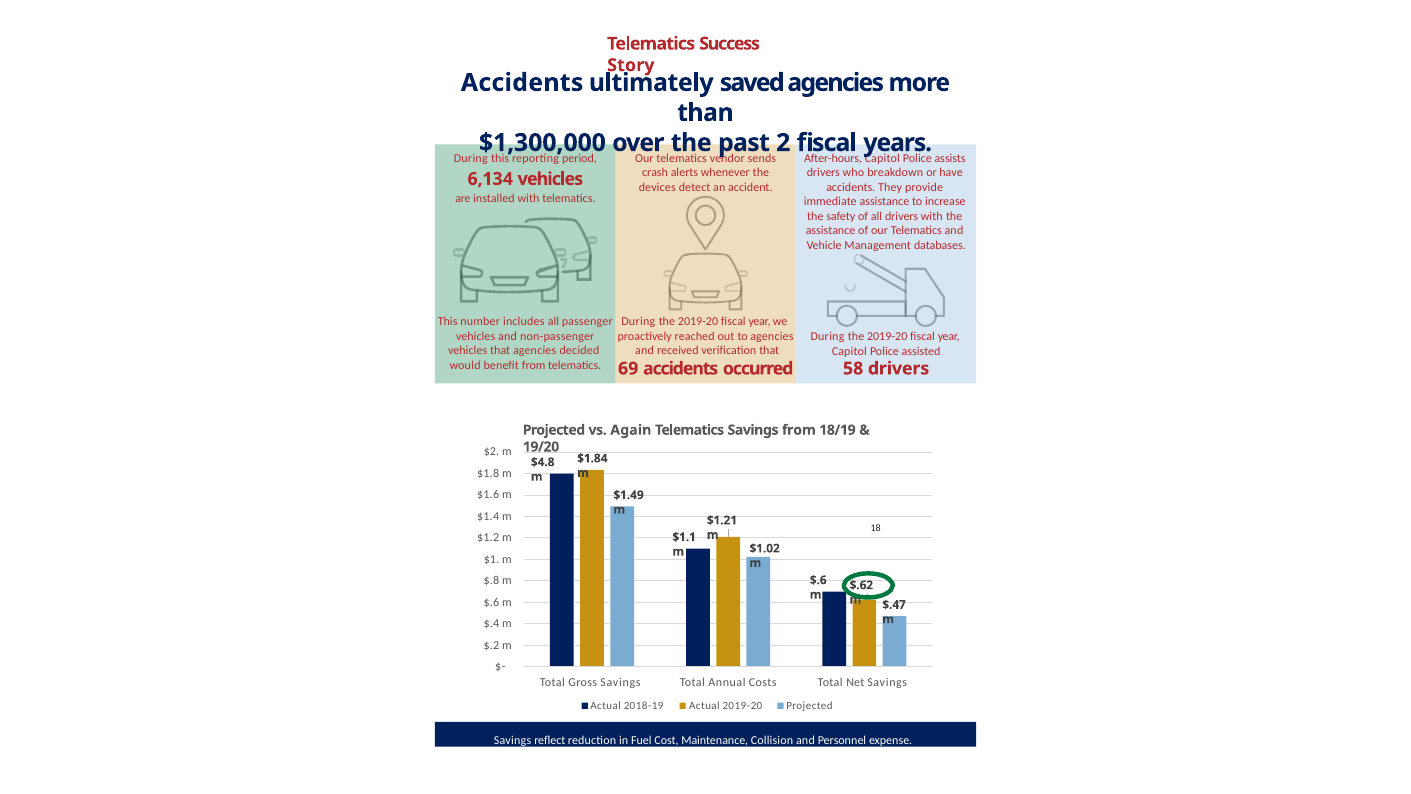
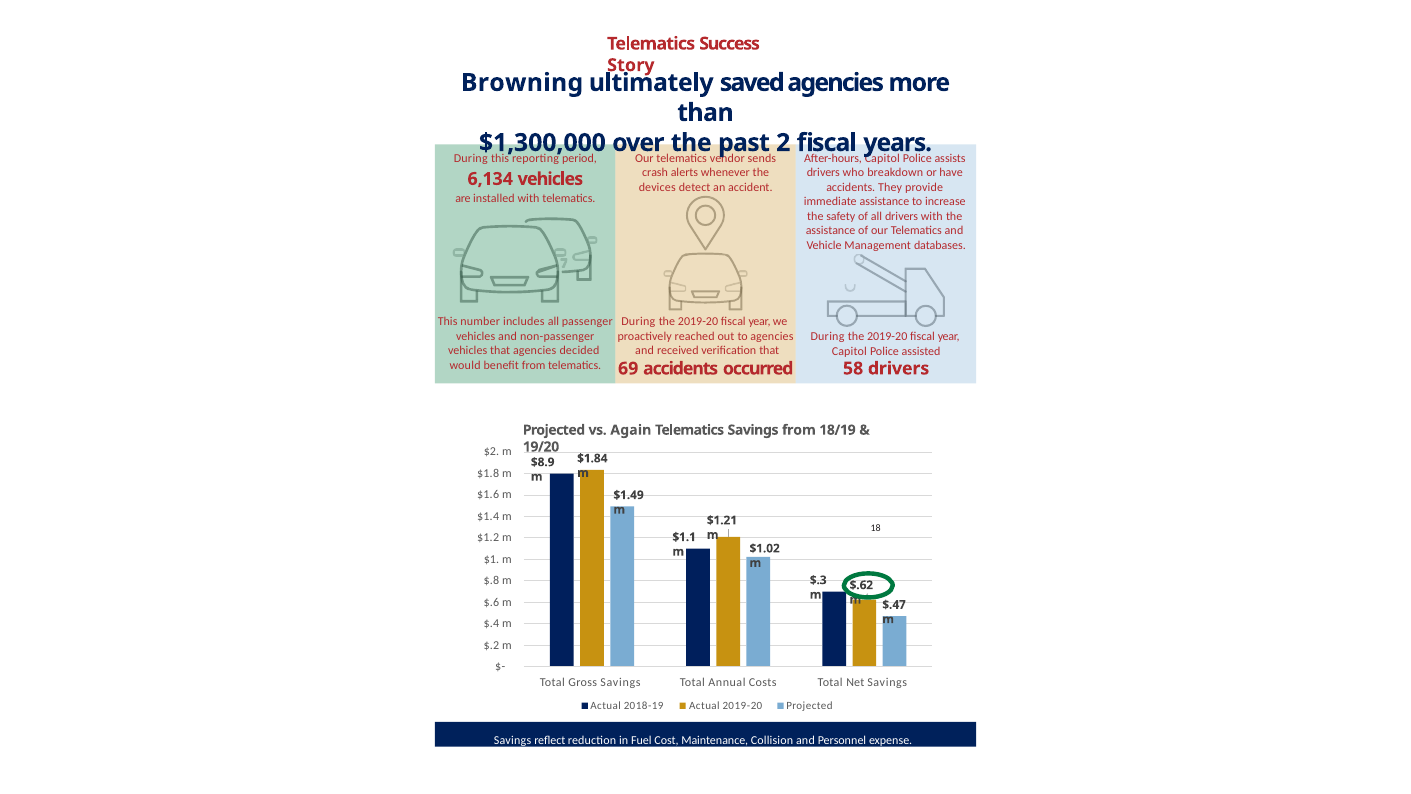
Accidents at (522, 83): Accidents -> Browning
$4.8: $4.8 -> $8.9
$.6 at (818, 580): $.6 -> $.3
